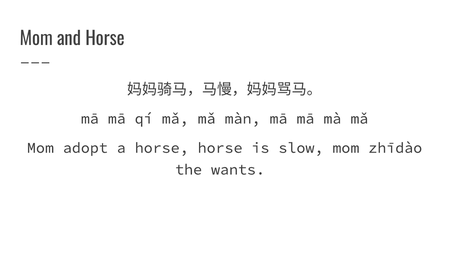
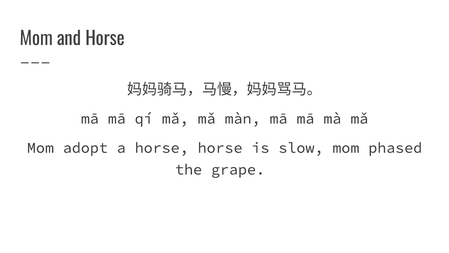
zhīdào: zhīdào -> phased
wants: wants -> grape
